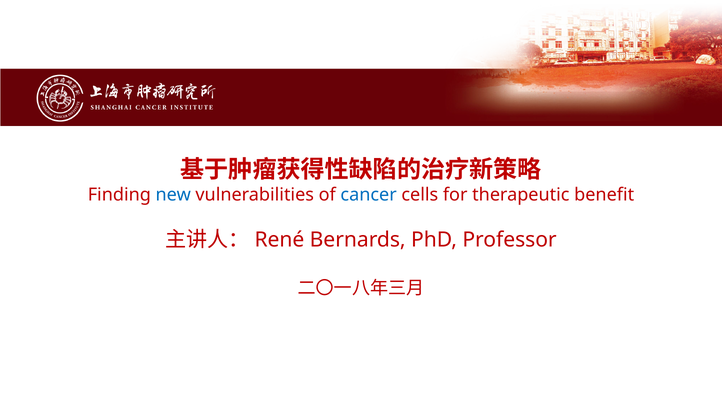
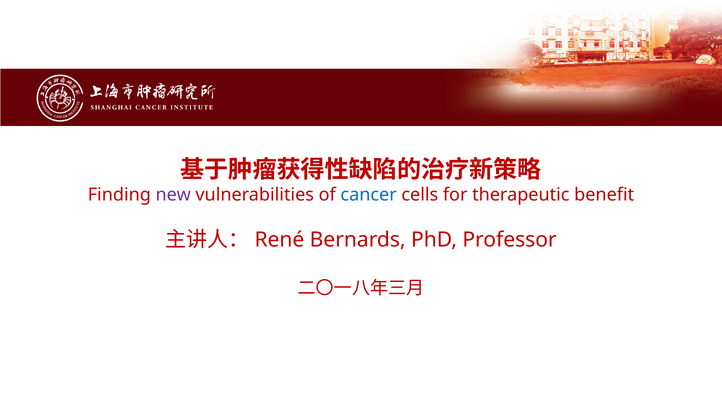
new colour: blue -> purple
